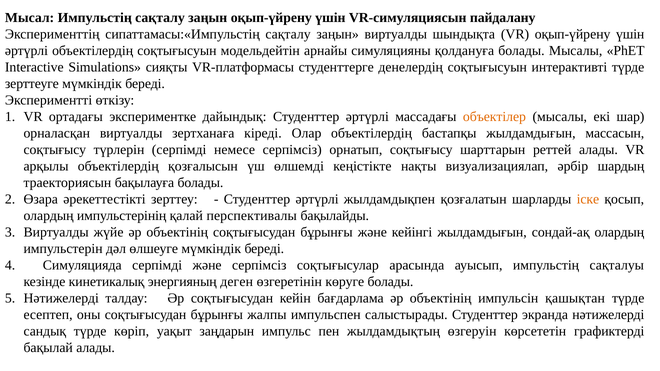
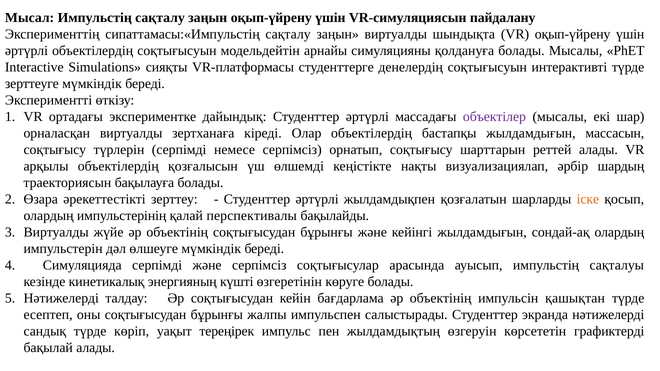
объектілер colour: orange -> purple
деген: деген -> күшті
заңдарын: заңдарын -> тереңірек
